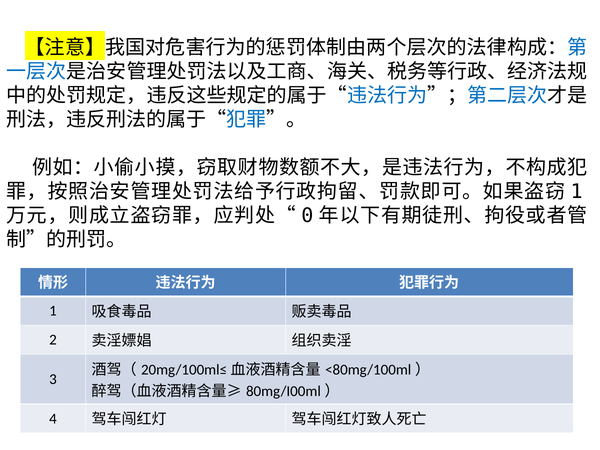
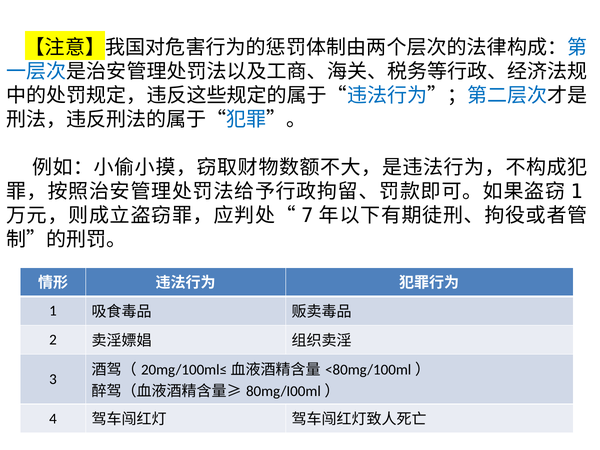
0: 0 -> 7
